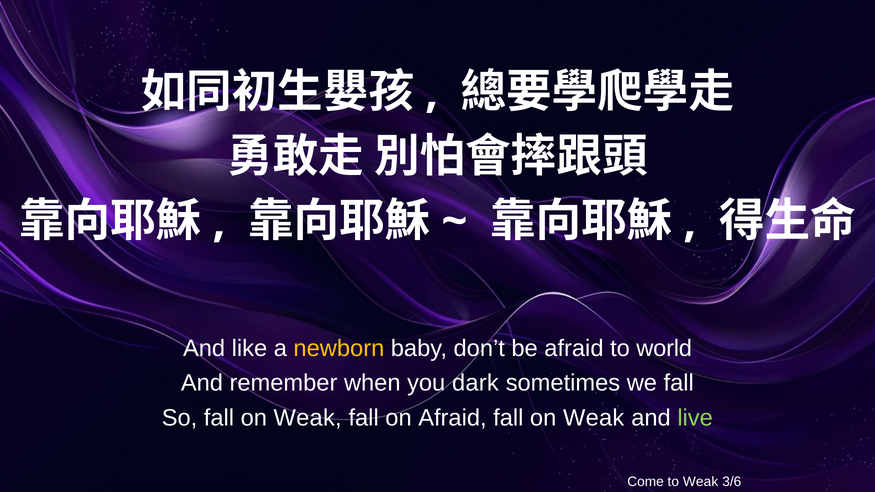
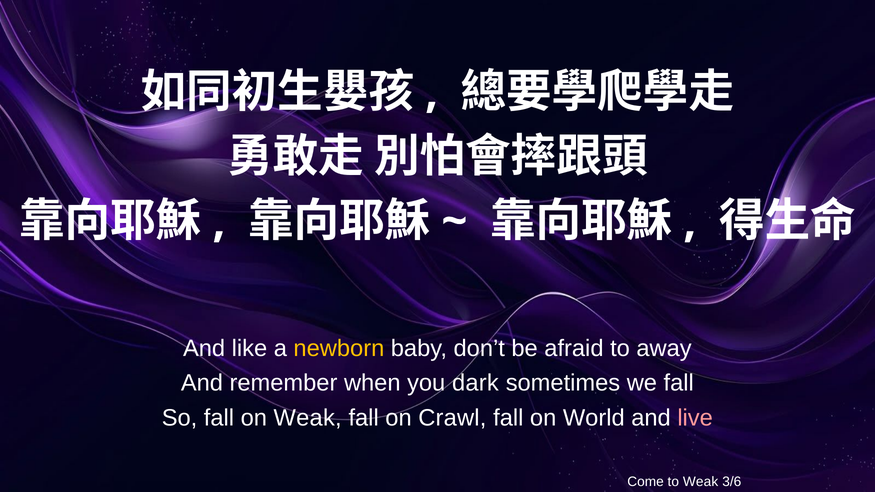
world: world -> away
on Afraid: Afraid -> Crawl
Weak at (594, 418): Weak -> World
live colour: light green -> pink
